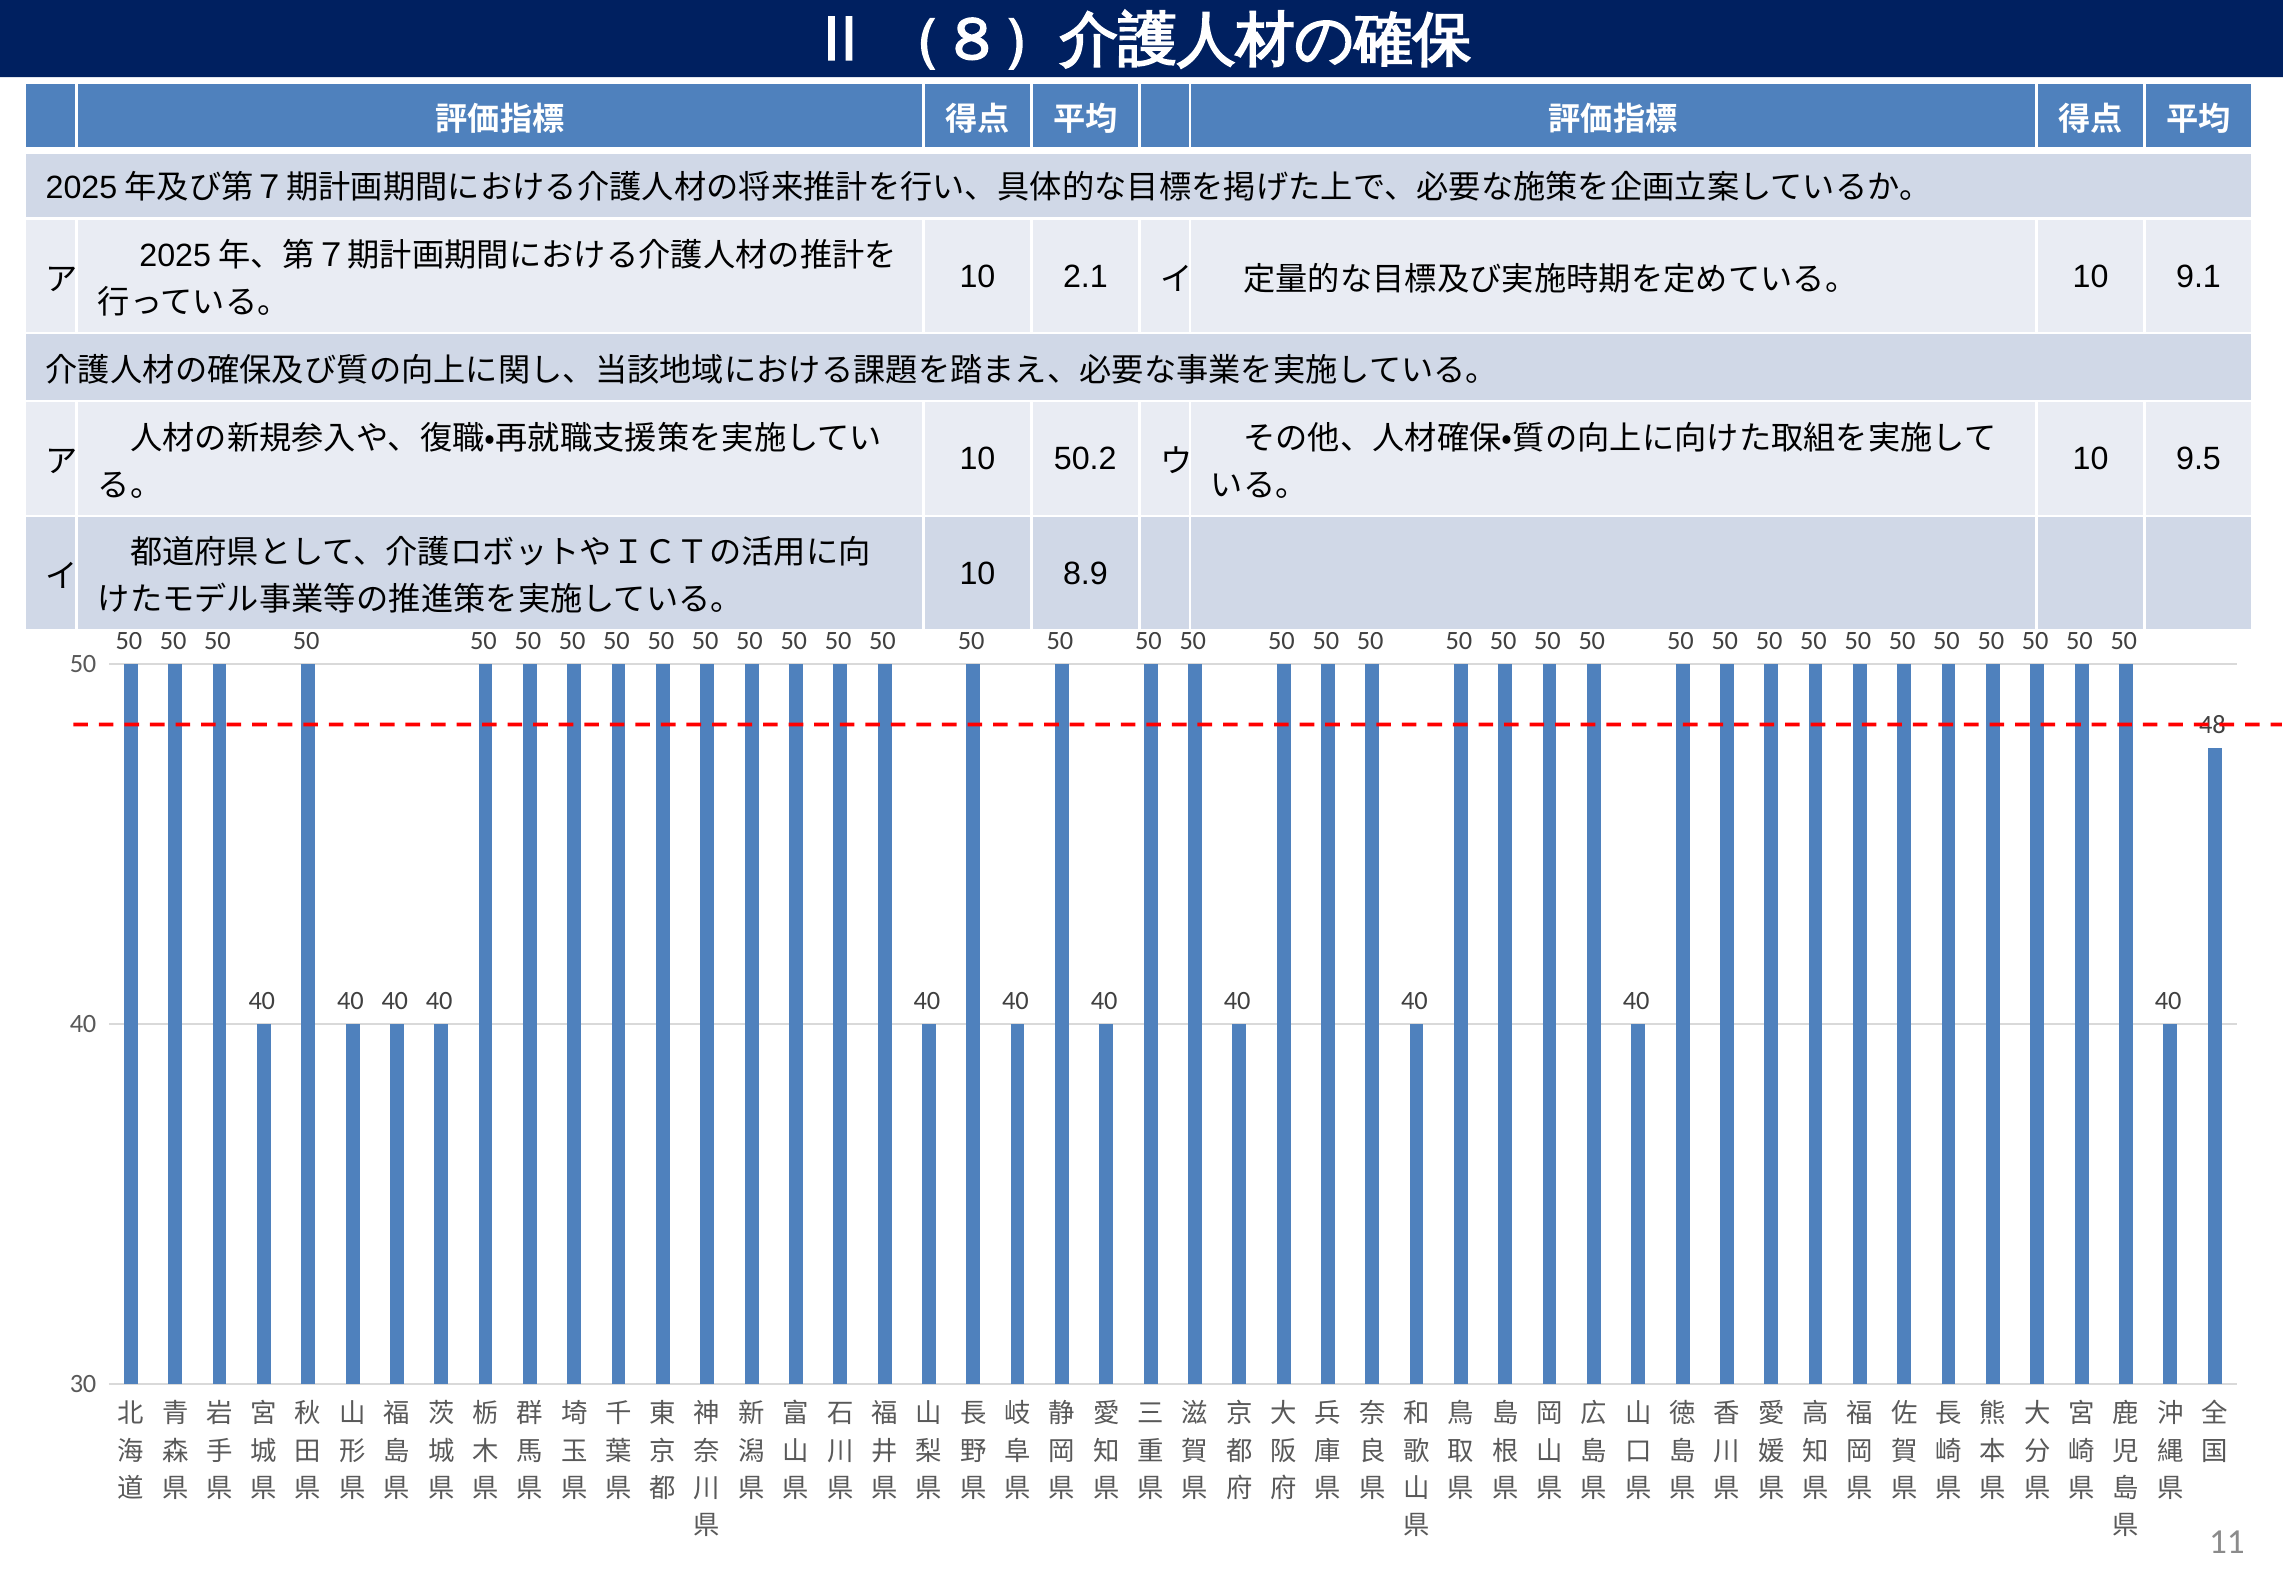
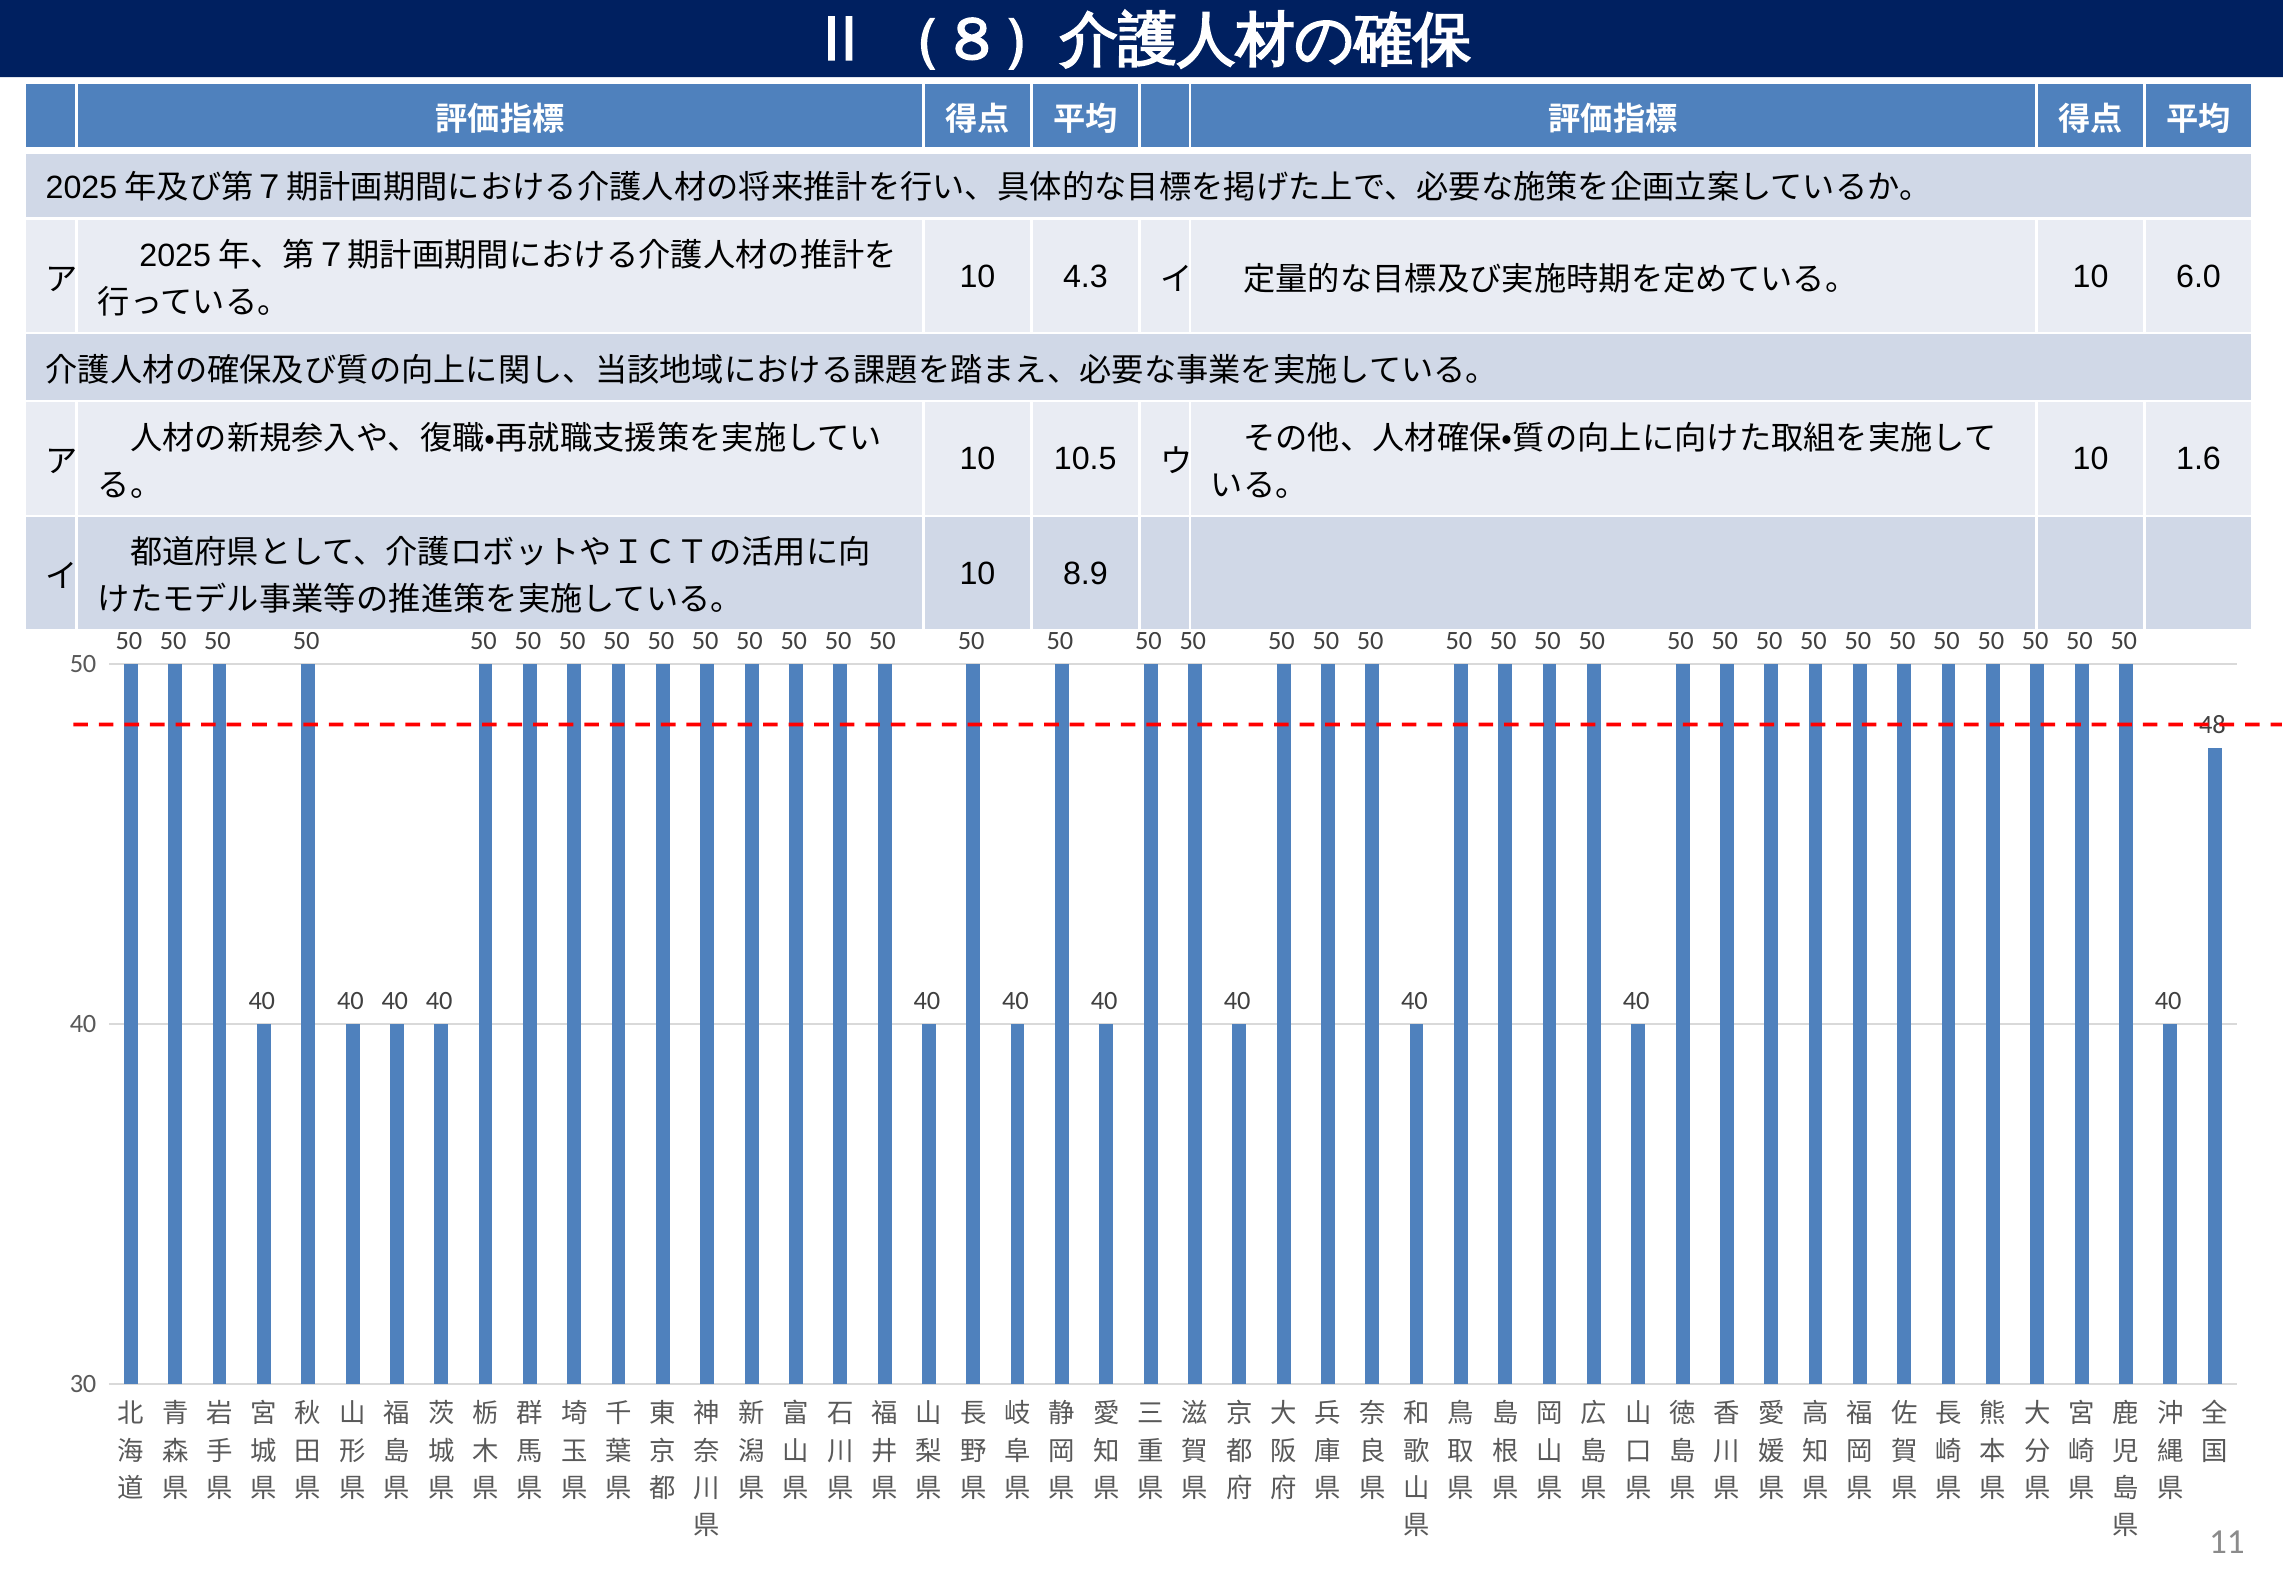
2.1: 2.1 -> 4.3
9.1: 9.1 -> 6.0
50.2: 50.2 -> 10.5
9.5: 9.5 -> 1.6
